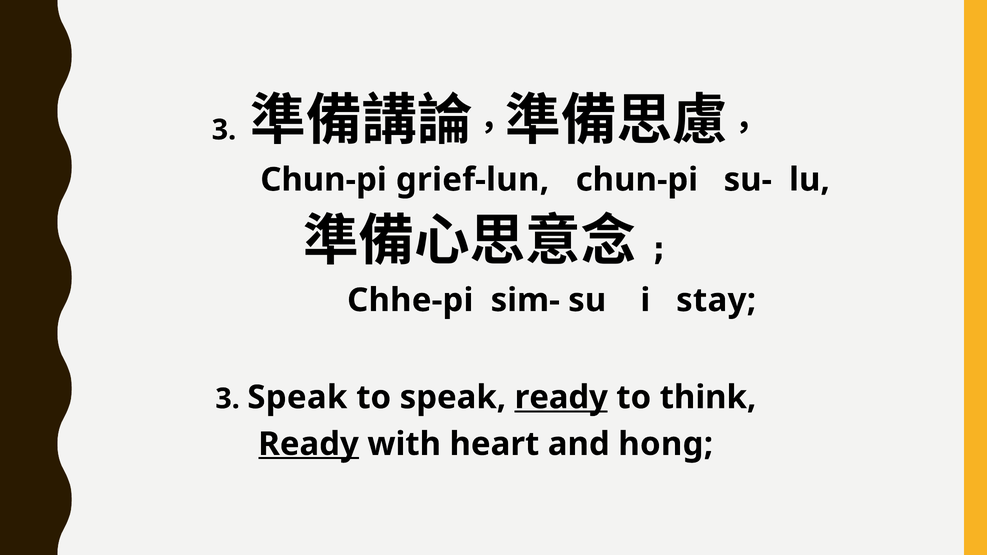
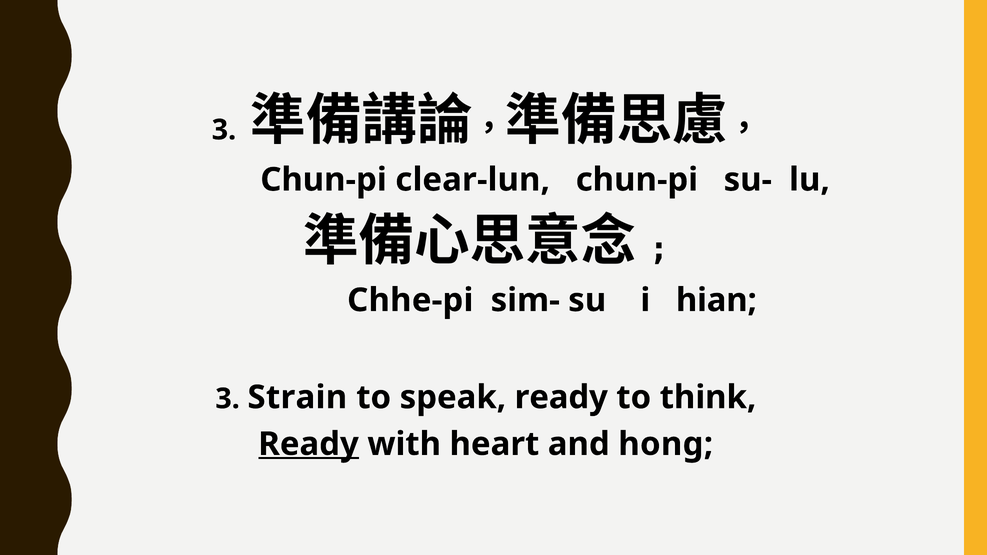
grief-lun: grief-lun -> clear-lun
stay: stay -> hian
3 Speak: Speak -> Strain
ready at (561, 397) underline: present -> none
